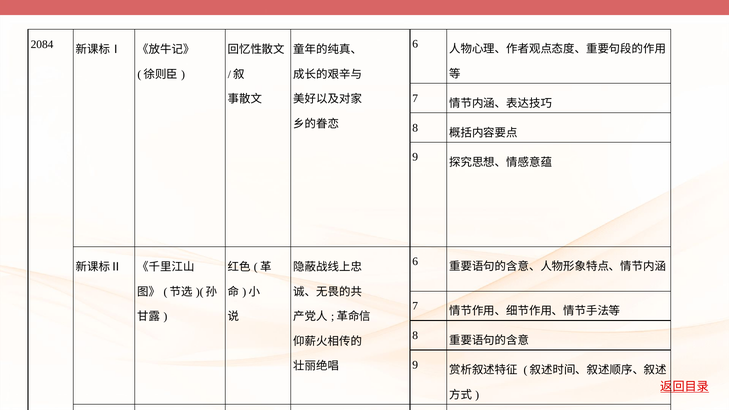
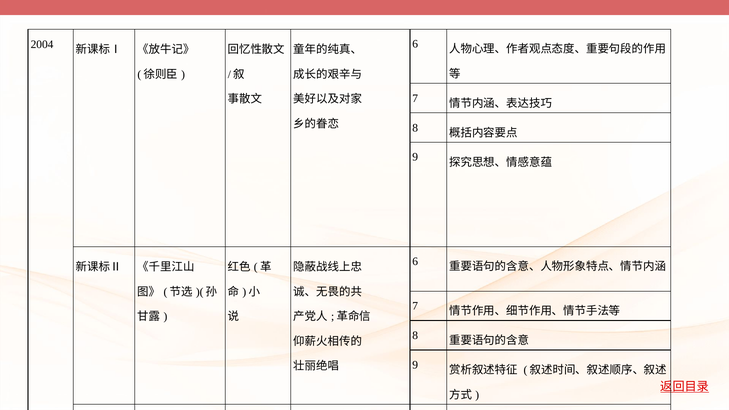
2084: 2084 -> 2004
